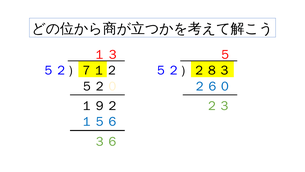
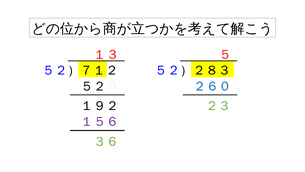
１５６ colour: blue -> purple
